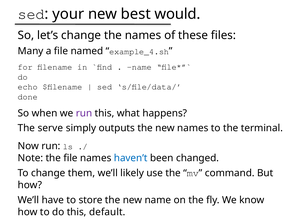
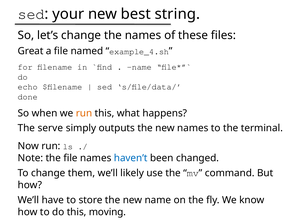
would: would -> string
Many: Many -> Great
run at (84, 113) colour: purple -> orange
default: default -> moving
